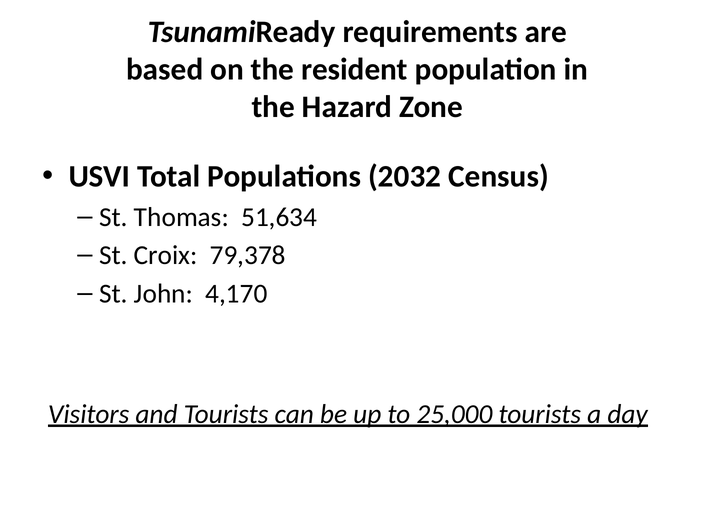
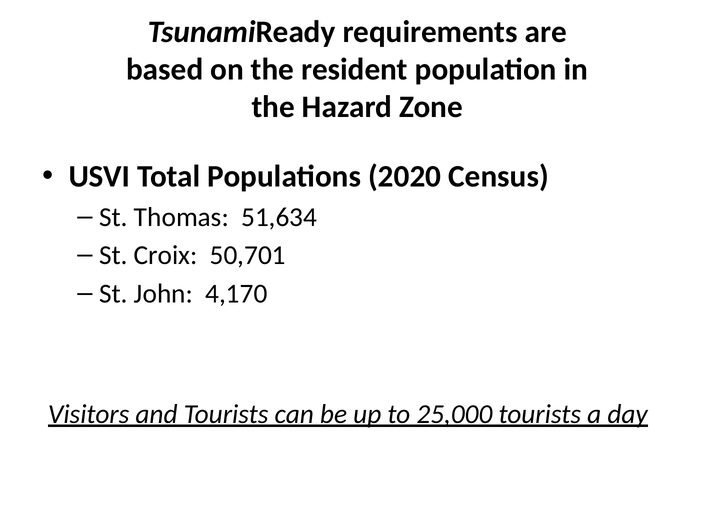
2032: 2032 -> 2020
79,378: 79,378 -> 50,701
